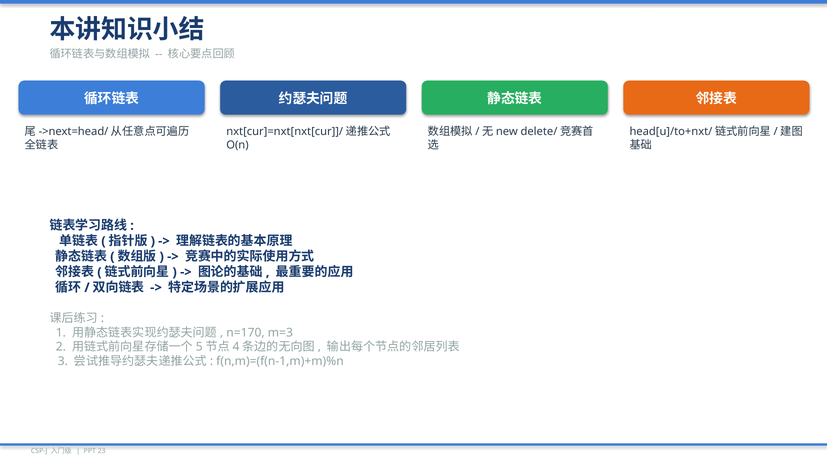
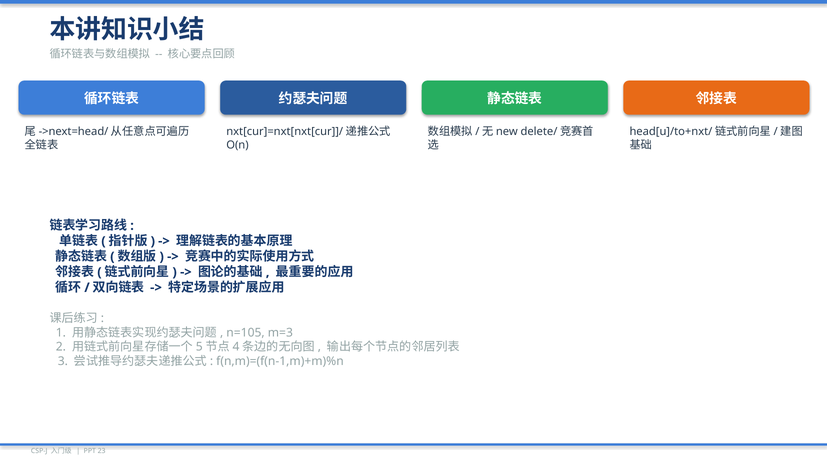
n=170: n=170 -> n=105
